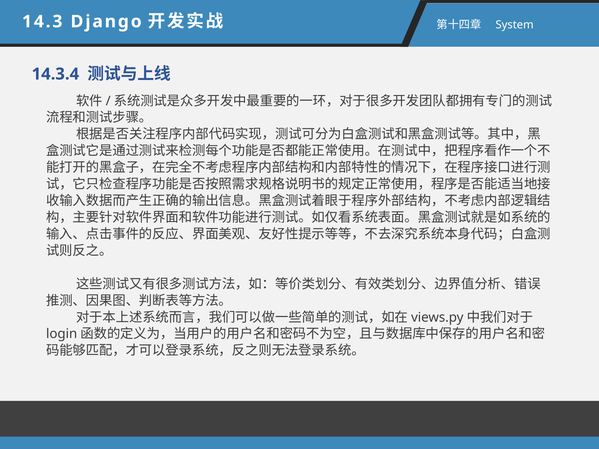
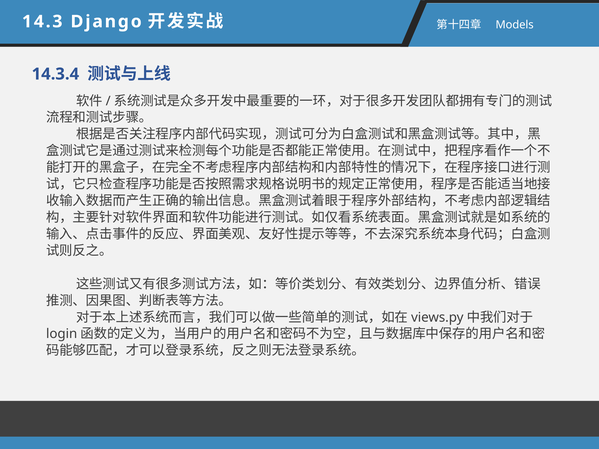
System: System -> Models
